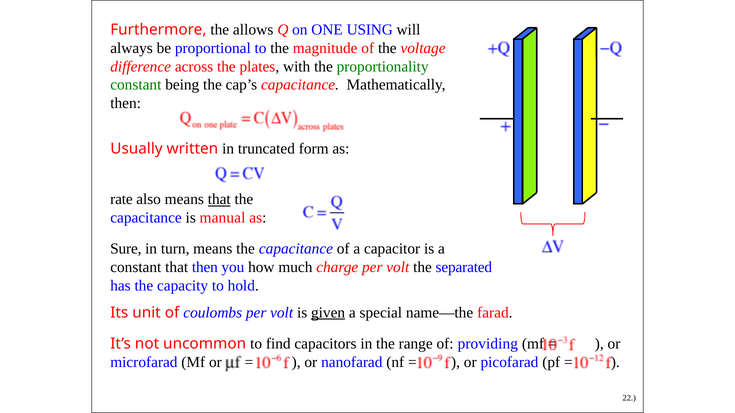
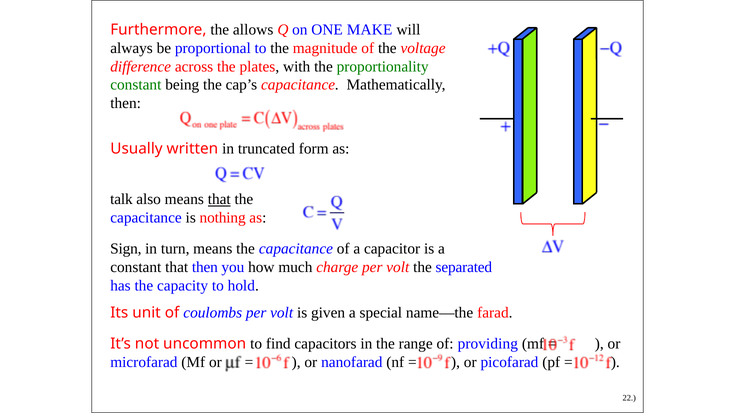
USING: USING -> MAKE
rate: rate -> talk
manual: manual -> nothing
Sure: Sure -> Sign
given underline: present -> none
